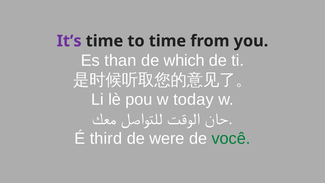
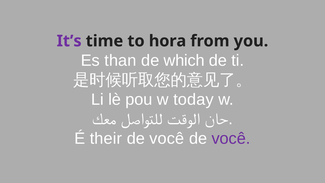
to time: time -> hora
third: third -> their
were at (167, 138): were -> você
você at (231, 138) colour: green -> purple
